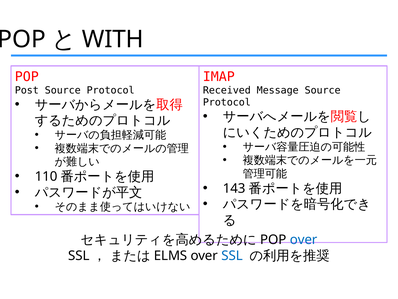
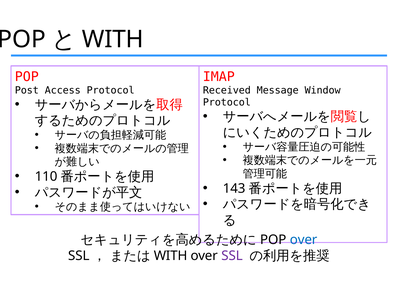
Post Source: Source -> Access
Message Source: Source -> Window
ELMS at (171, 255): ELMS -> WITH
SSL at (232, 255) colour: blue -> purple
